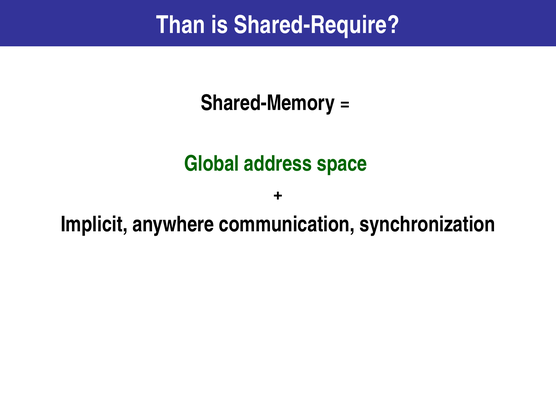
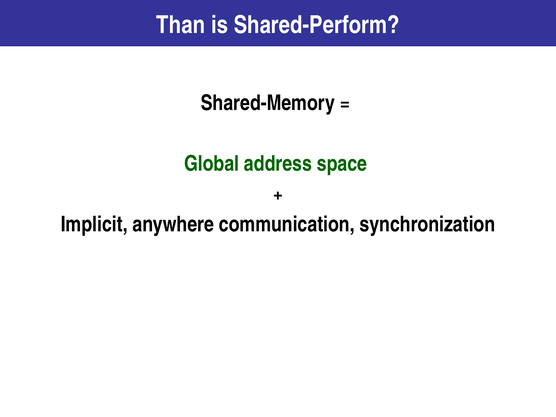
Shared-Require: Shared-Require -> Shared-Perform
